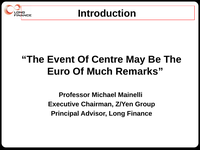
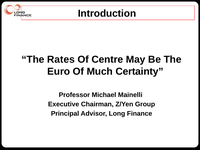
Event: Event -> Rates
Remarks: Remarks -> Certainty
